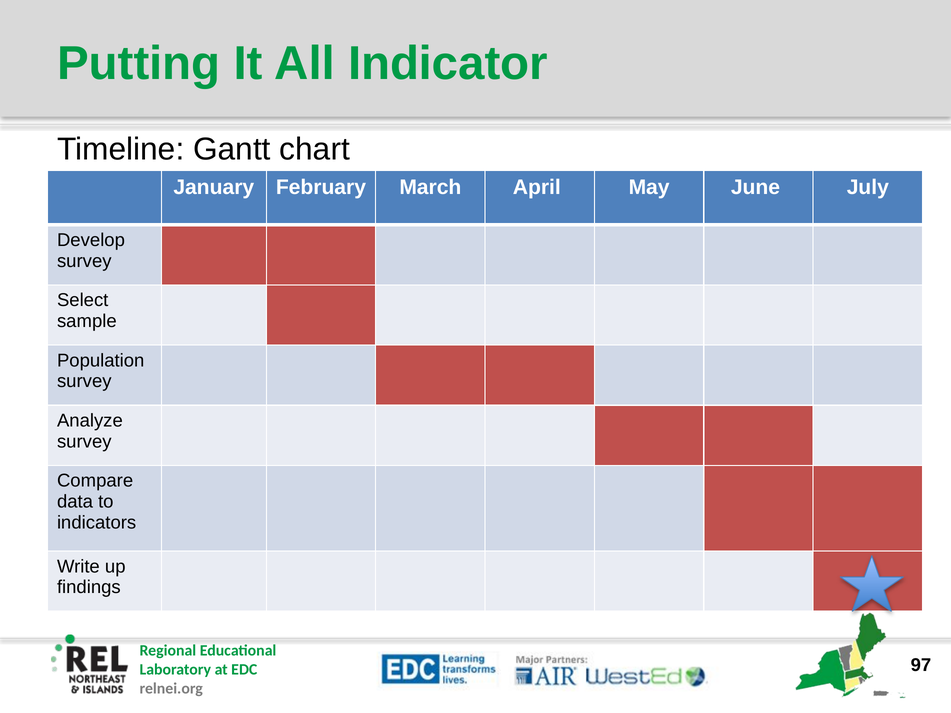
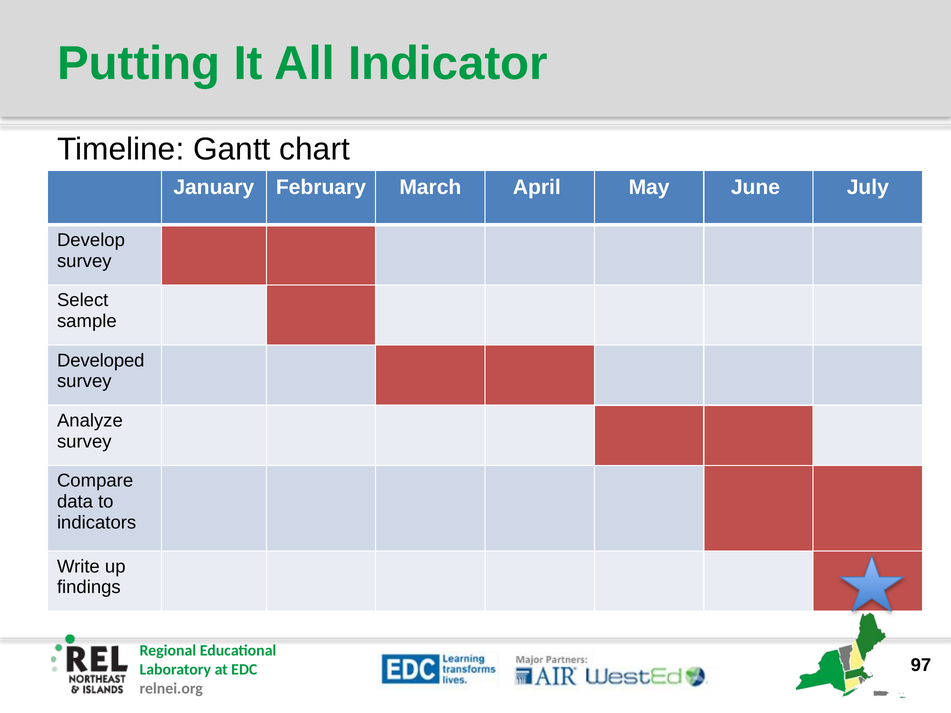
Population: Population -> Developed
